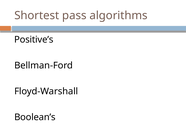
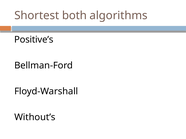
pass: pass -> both
Boolean’s: Boolean’s -> Without’s
